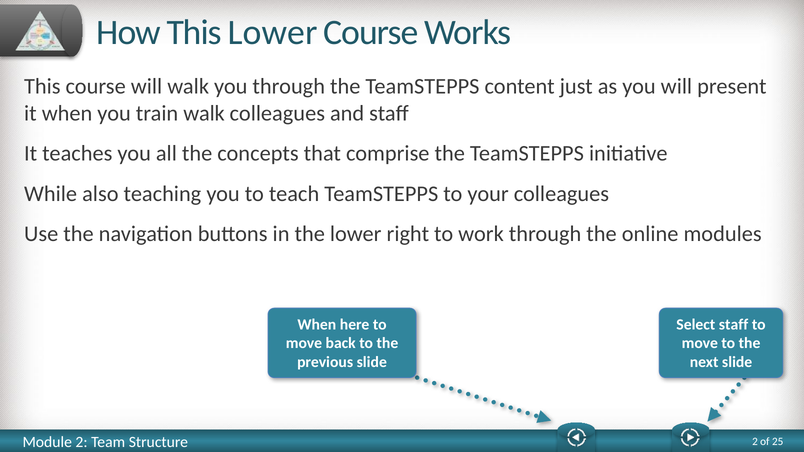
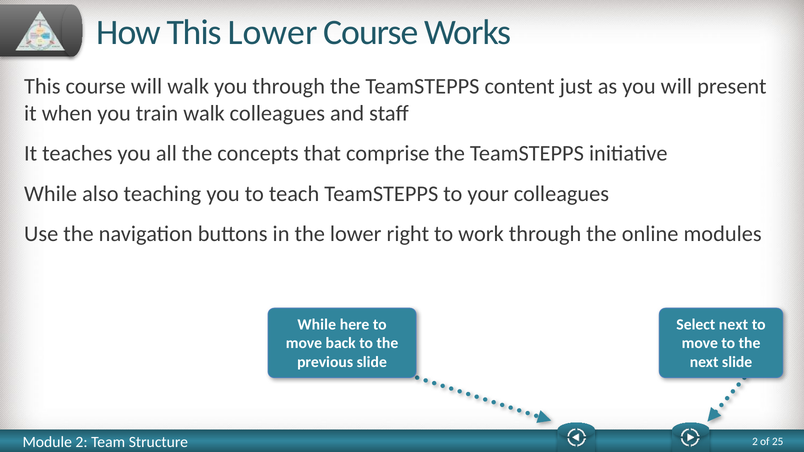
When at (317, 325): When -> While
Select staff: staff -> next
